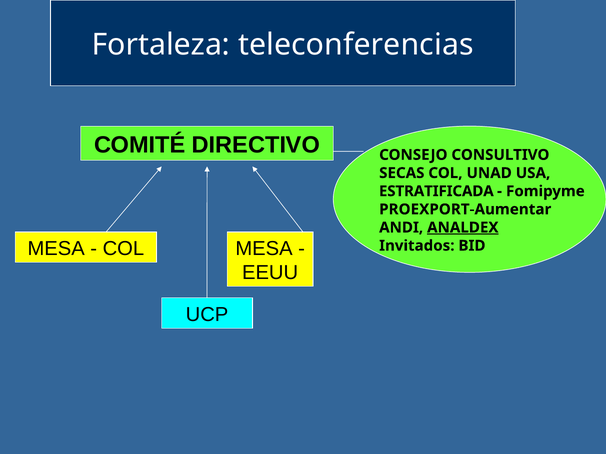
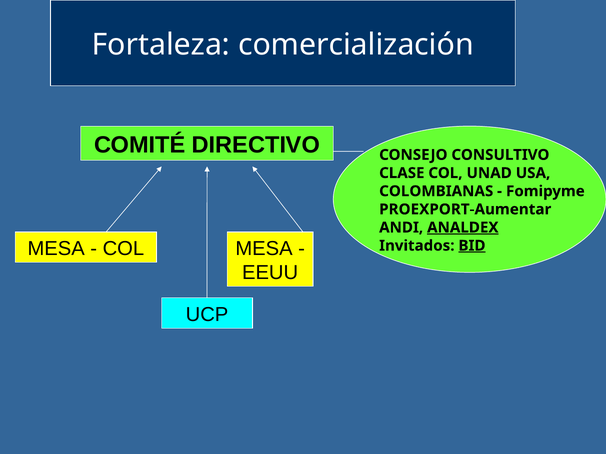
teleconferencias: teleconferencias -> comercialización
SECAS: SECAS -> CLASE
ESTRATIFICADA: ESTRATIFICADA -> COLOMBIANAS
BID underline: none -> present
